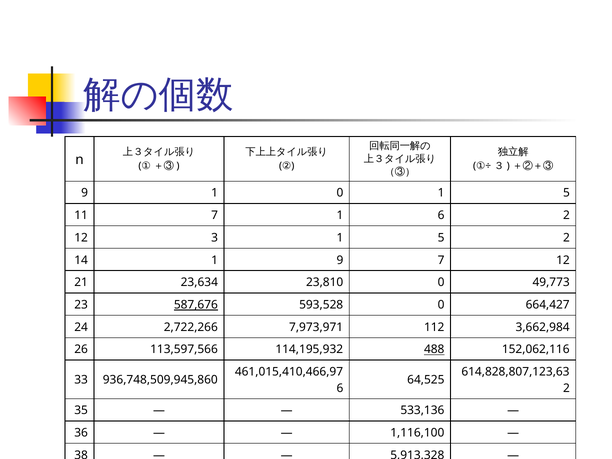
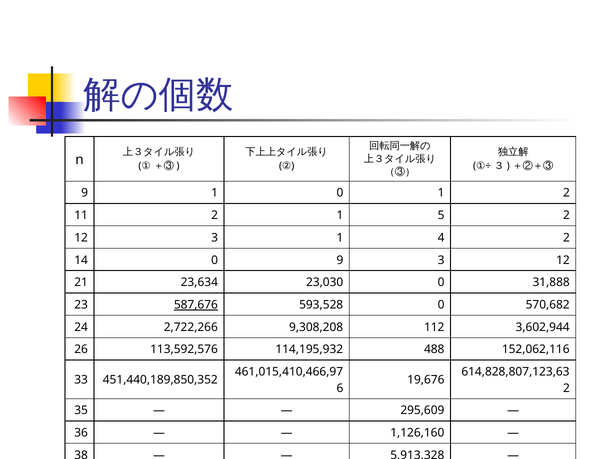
0 1 5: 5 -> 2
11 7: 7 -> 2
1 6: 6 -> 5
3 1 5: 5 -> 4
14 1: 1 -> 0
9 7: 7 -> 3
23,810: 23,810 -> 23,030
49,773: 49,773 -> 31,888
664,427: 664,427 -> 570,682
7,973,971: 7,973,971 -> 9,308,208
3,662,984: 3,662,984 -> 3,602,944
113,597,566: 113,597,566 -> 113,592,576
488 underline: present -> none
936,748,509,945,860: 936,748,509,945,860 -> 451,440,189,850,352
64,525: 64,525 -> 19,676
533,136: 533,136 -> 295,609
1,116,100: 1,116,100 -> 1,126,160
